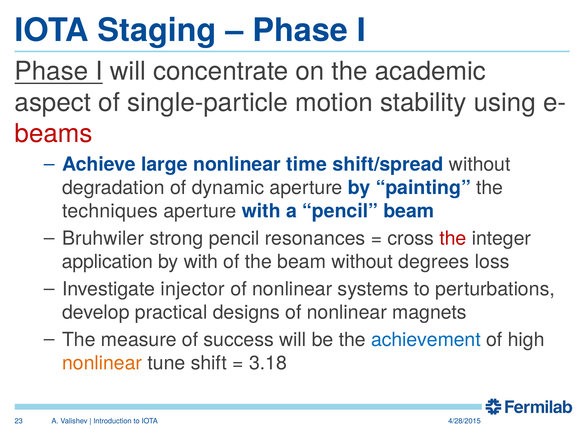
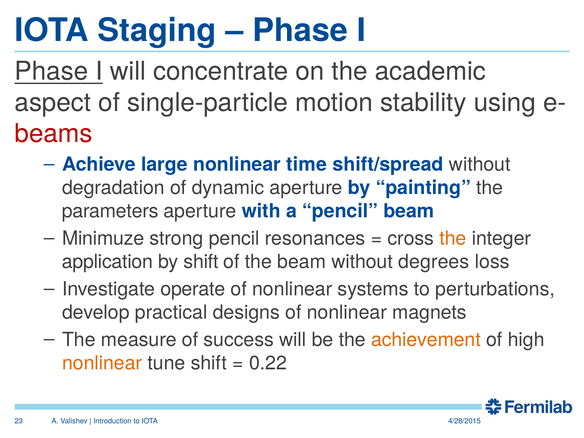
techniques: techniques -> parameters
Bruhwiler: Bruhwiler -> Minimuze
the at (453, 238) colour: red -> orange
by with: with -> shift
injector: injector -> operate
achievement colour: blue -> orange
3.18: 3.18 -> 0.22
